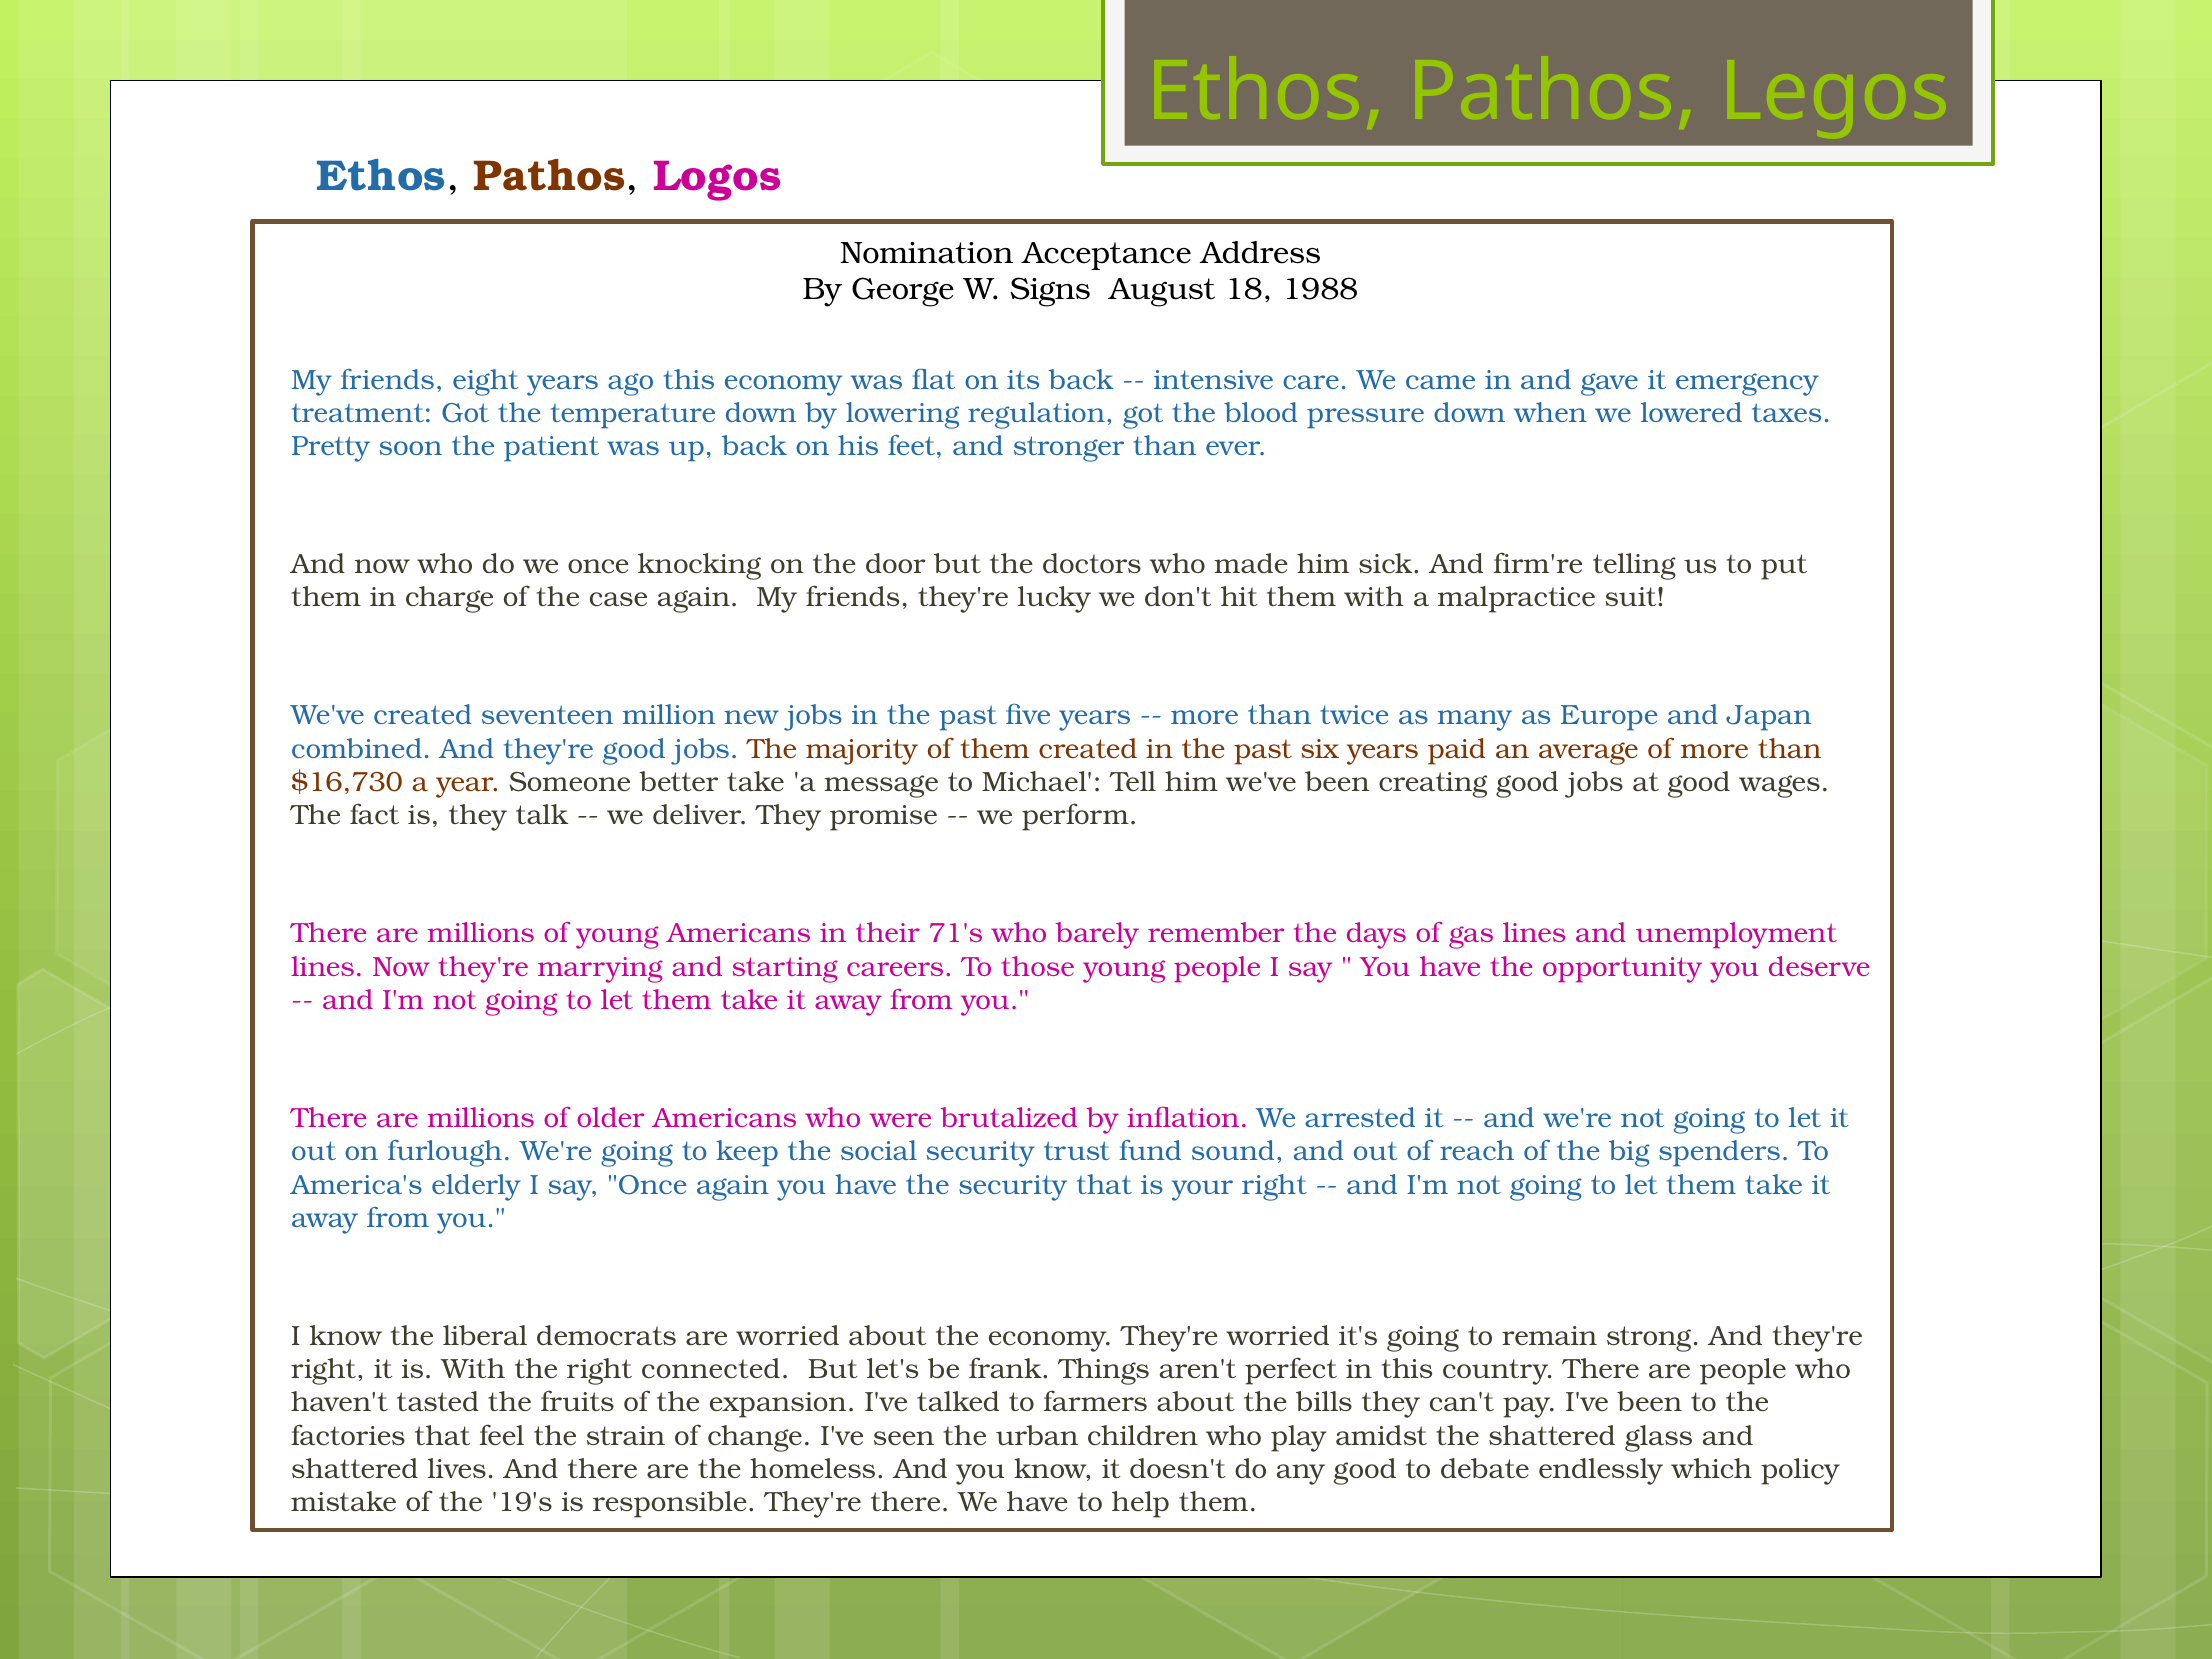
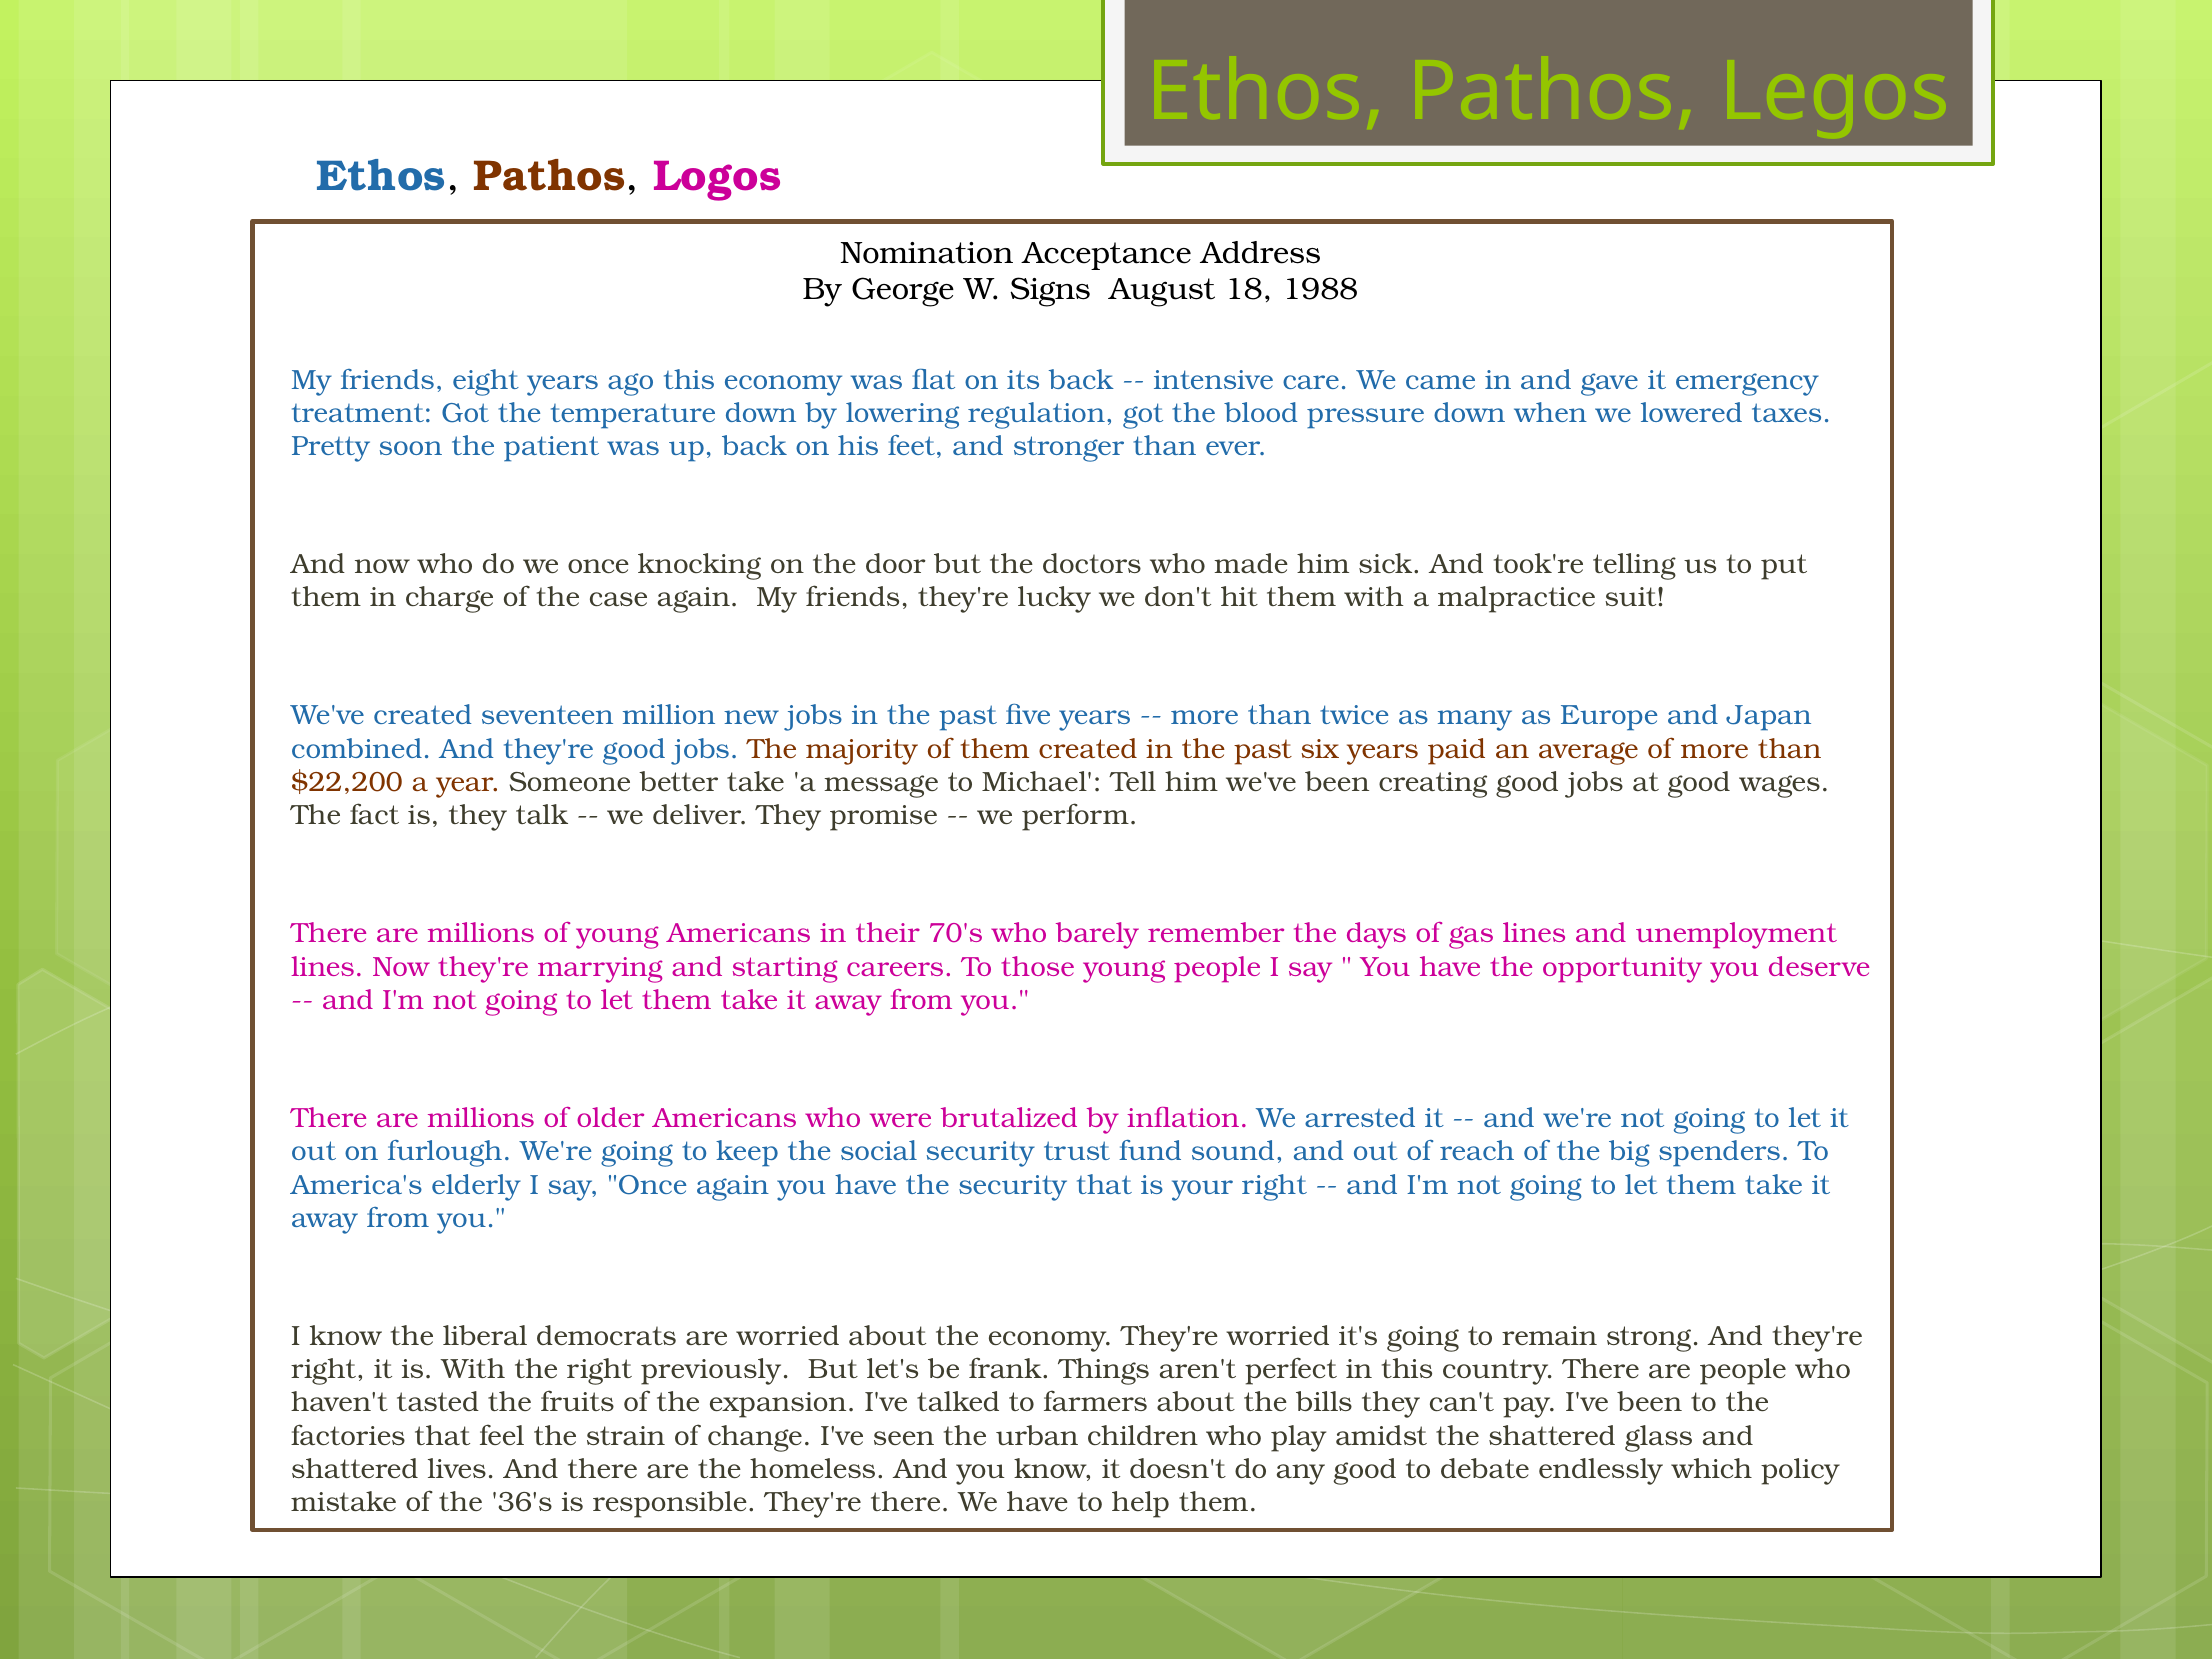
firm're: firm're -> took're
$16,730: $16,730 -> $22,200
71's: 71's -> 70's
connected: connected -> previously
19's: 19's -> 36's
